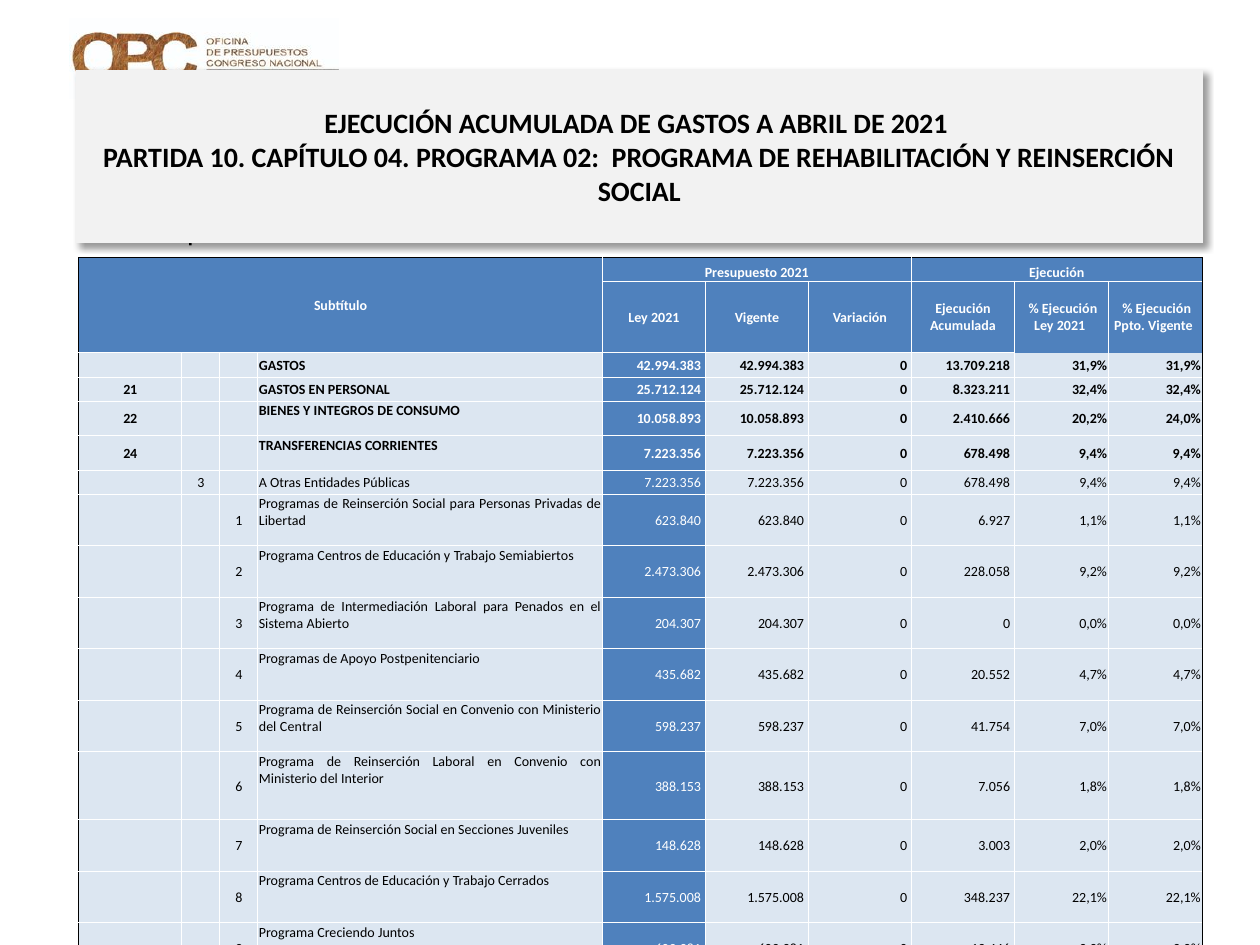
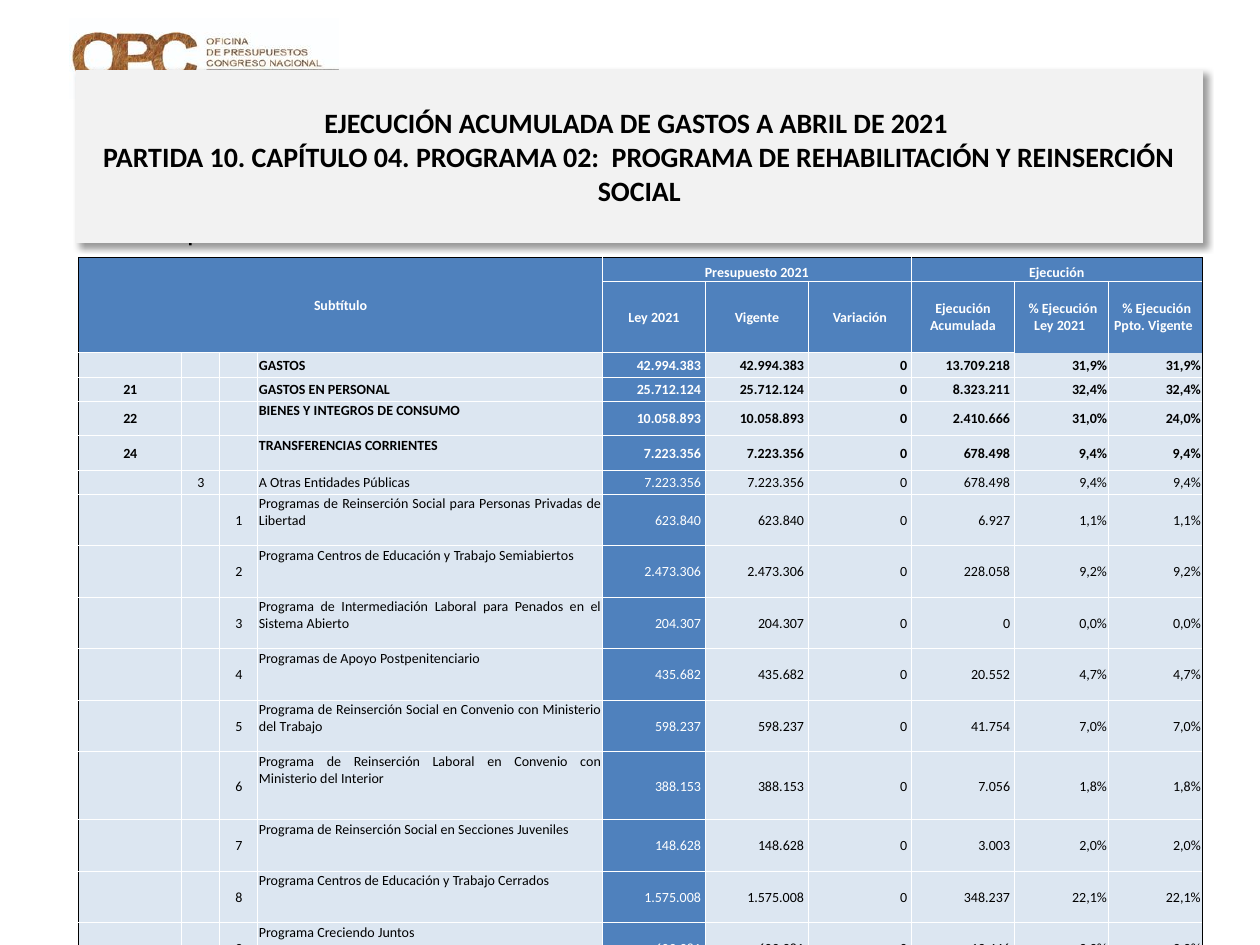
20,2%: 20,2% -> 31,0%
del Central: Central -> Trabajo
